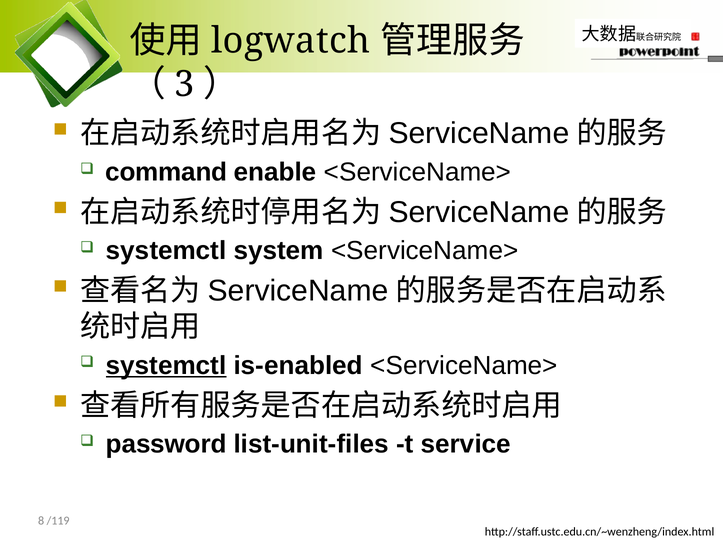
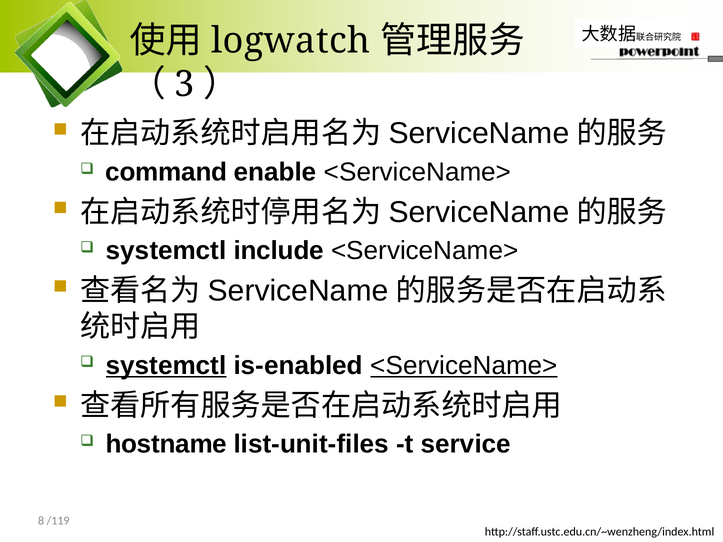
system: system -> include
<ServiceName> at (464, 366) underline: none -> present
password: password -> hostname
